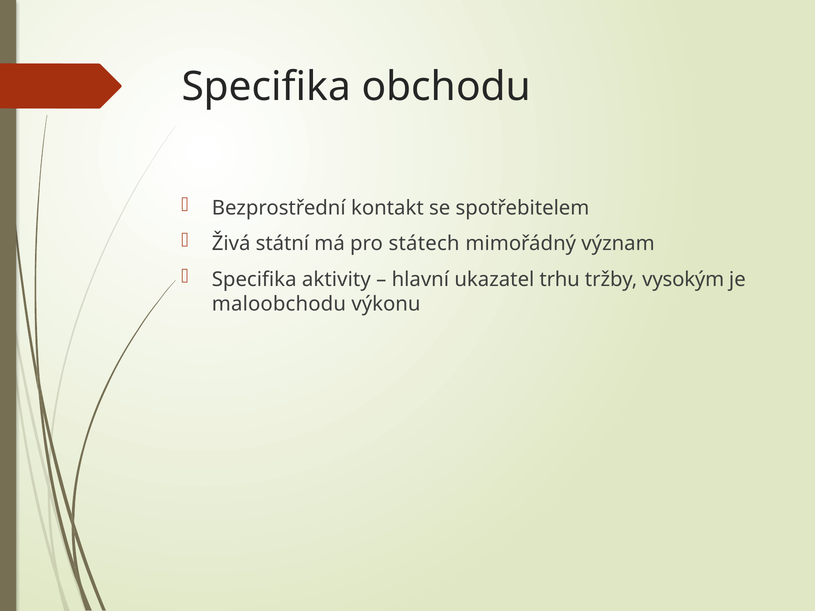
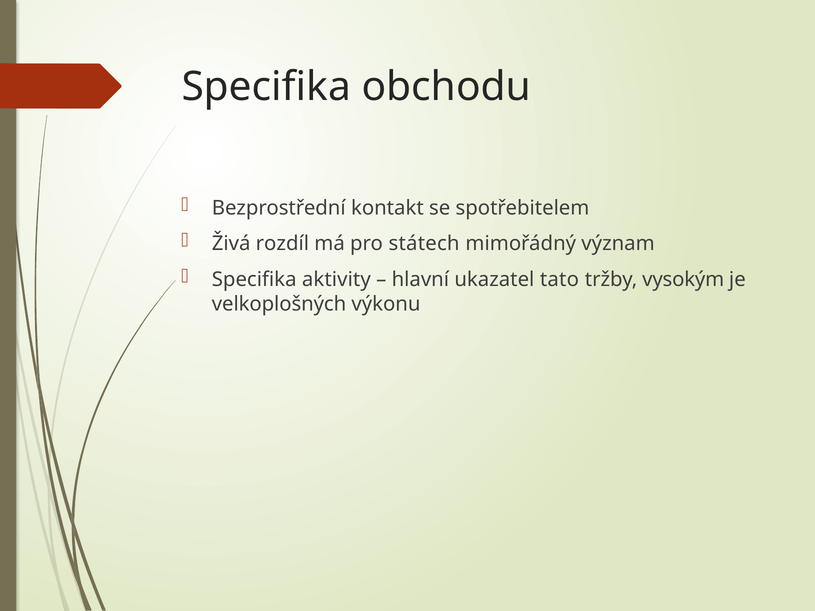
státní: státní -> rozdíl
trhu: trhu -> tato
maloobchodu: maloobchodu -> velkoplošných
